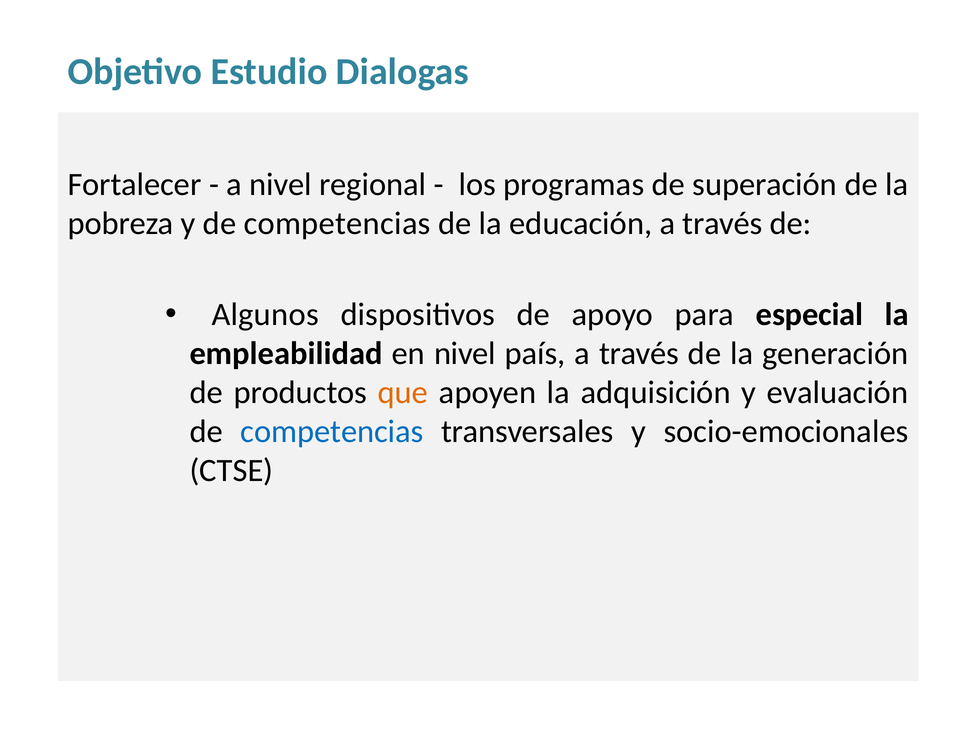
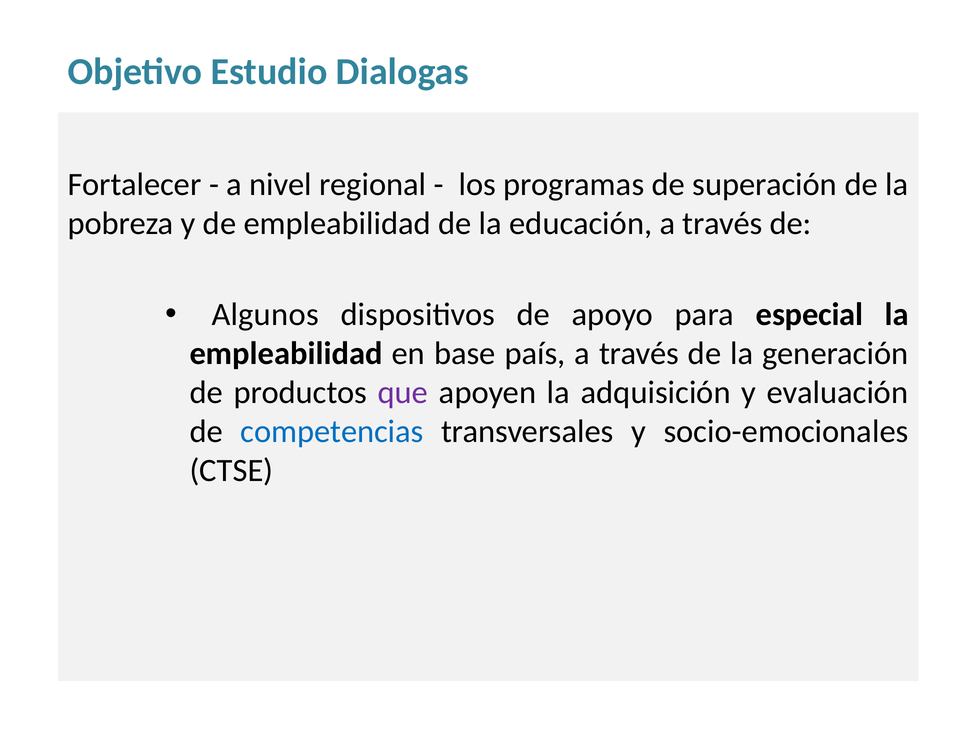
y de competencias: competencias -> empleabilidad
en nivel: nivel -> base
que colour: orange -> purple
